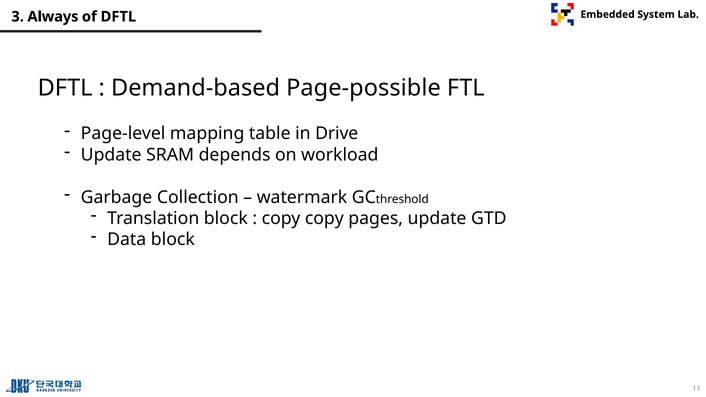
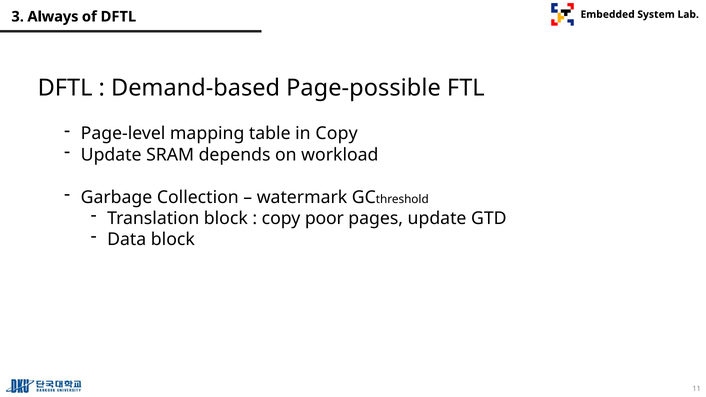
in Drive: Drive -> Copy
copy copy: copy -> poor
